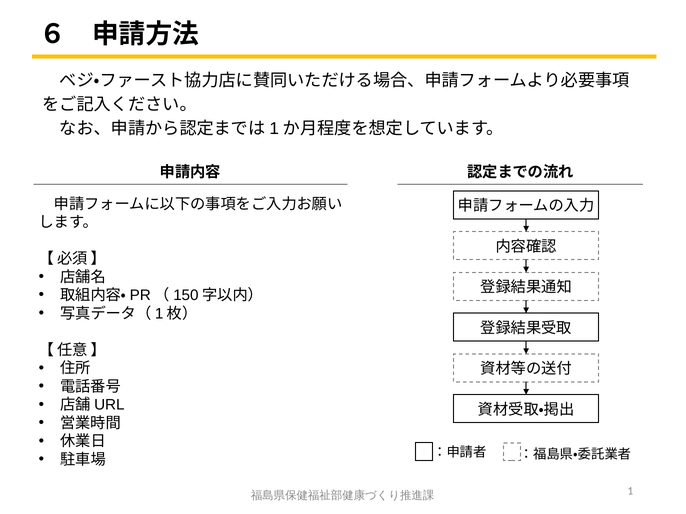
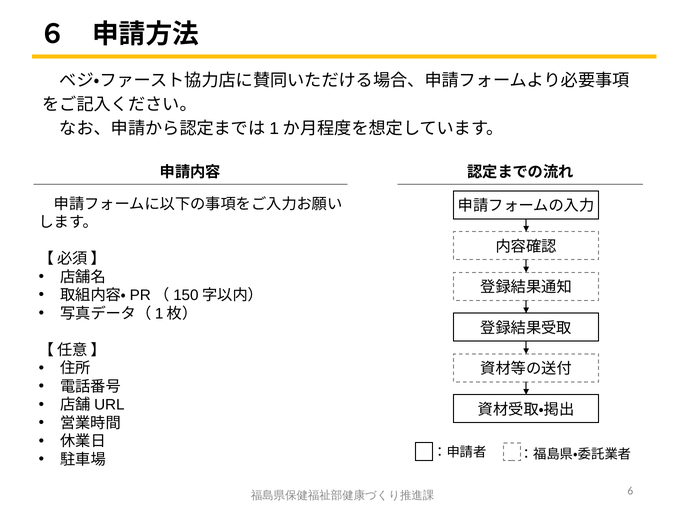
1: 1 -> 6
